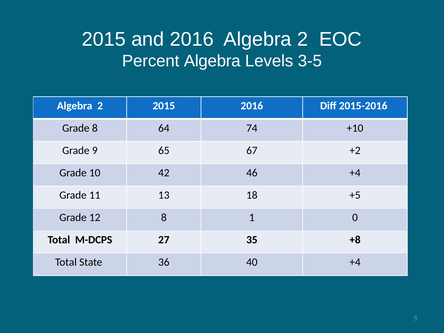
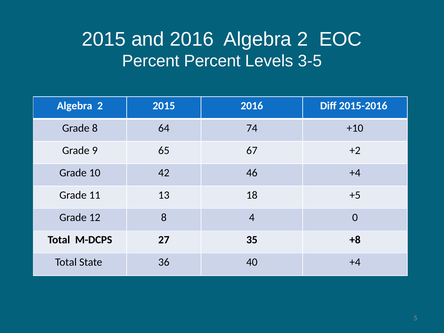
Percent Algebra: Algebra -> Percent
1: 1 -> 4
